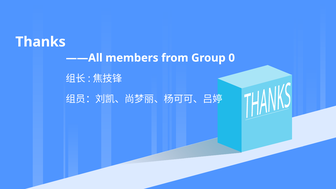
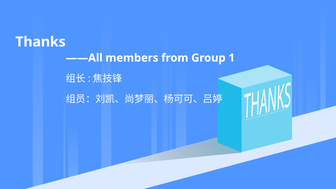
0: 0 -> 1
